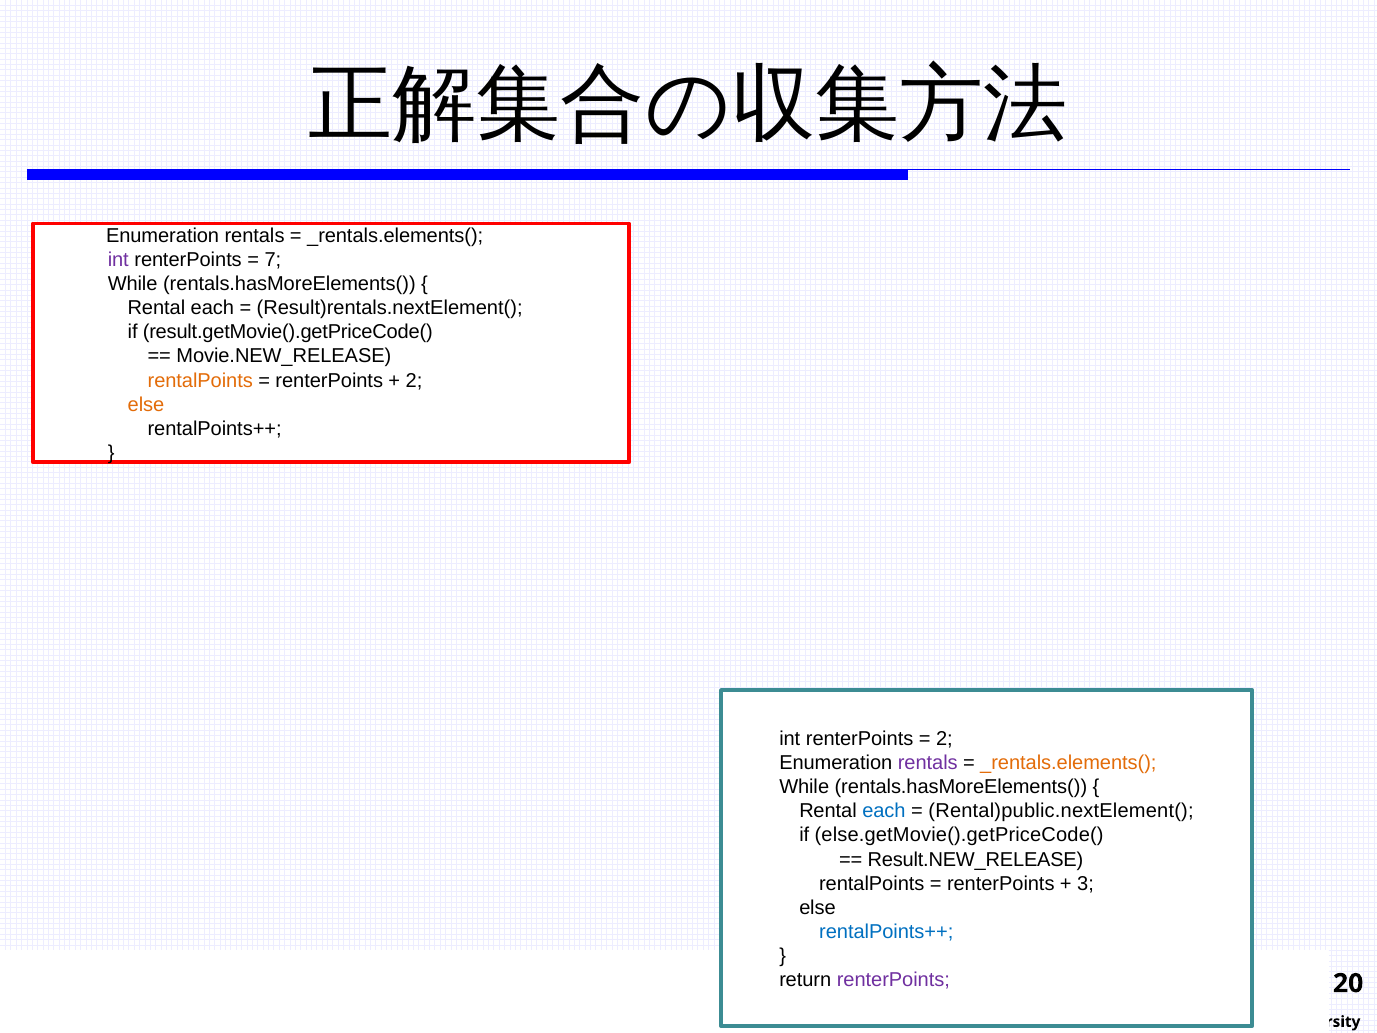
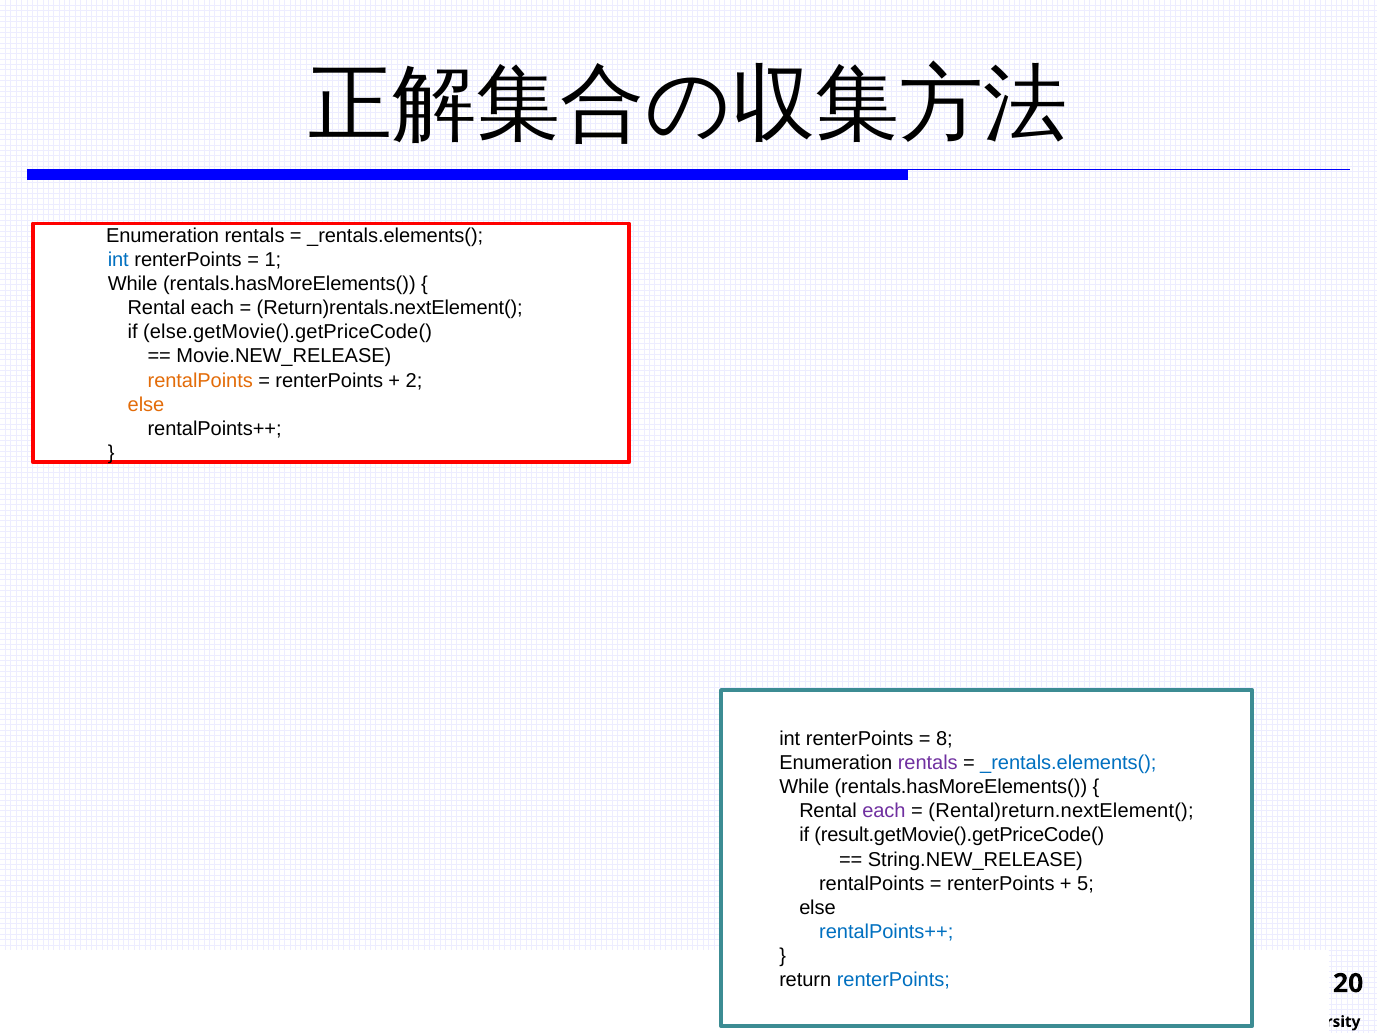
int at (118, 260) colour: purple -> blue
7: 7 -> 1
Result)rentals.nextElement(: Result)rentals.nextElement( -> Return)rentals.nextElement(
result.getMovie().getPriceCode(: result.getMovie().getPriceCode( -> else.getMovie().getPriceCode(
2 at (944, 739): 2 -> 8
_rentals.elements( at (1068, 763) colour: orange -> blue
each at (884, 811) colour: blue -> purple
Rental)public.nextElement(: Rental)public.nextElement( -> Rental)return.nextElement(
else.getMovie().getPriceCode(: else.getMovie().getPriceCode( -> result.getMovie().getPriceCode(
Result.NEW_RELEASE: Result.NEW_RELEASE -> String.NEW_RELEASE
3: 3 -> 5
renterPoints at (893, 980) colour: purple -> blue
